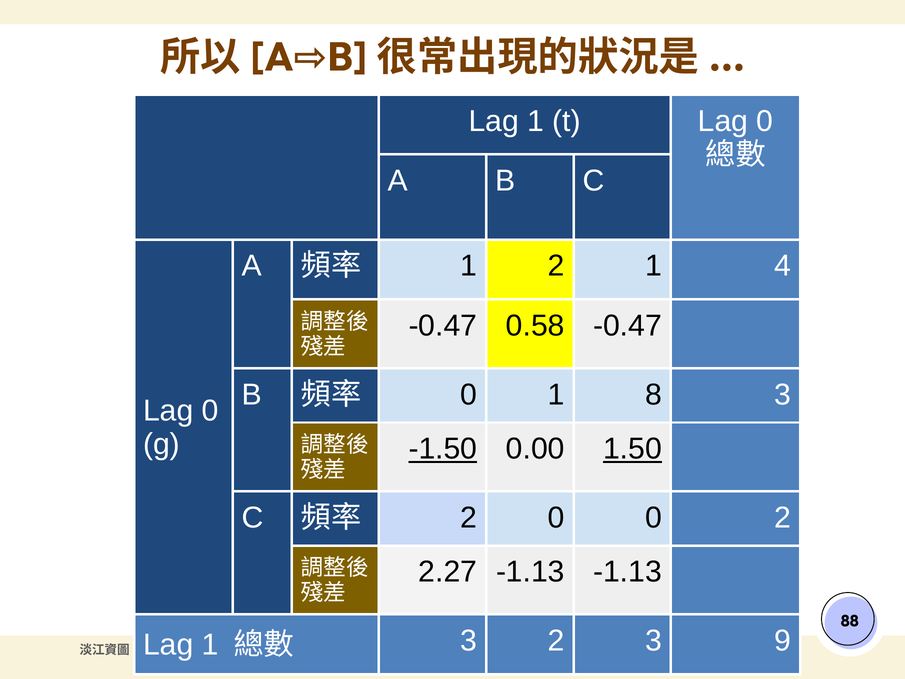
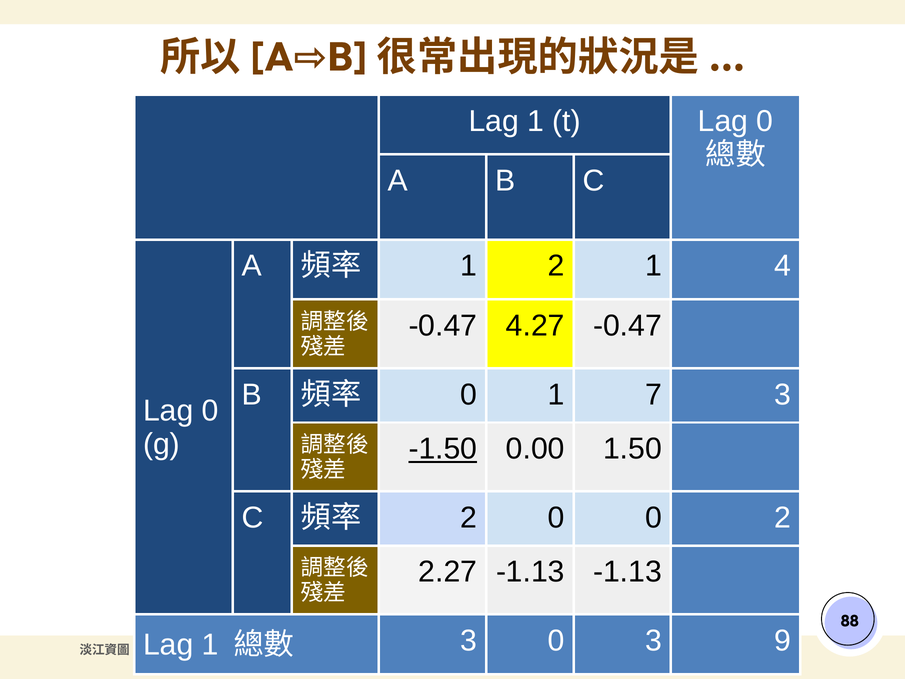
0.58: 0.58 -> 4.27
8: 8 -> 7
1.50 underline: present -> none
3 2: 2 -> 0
